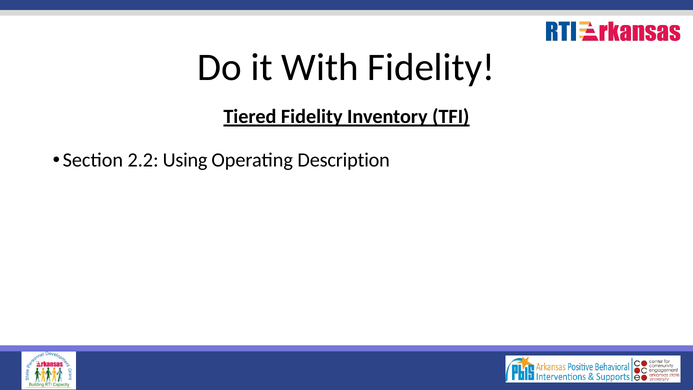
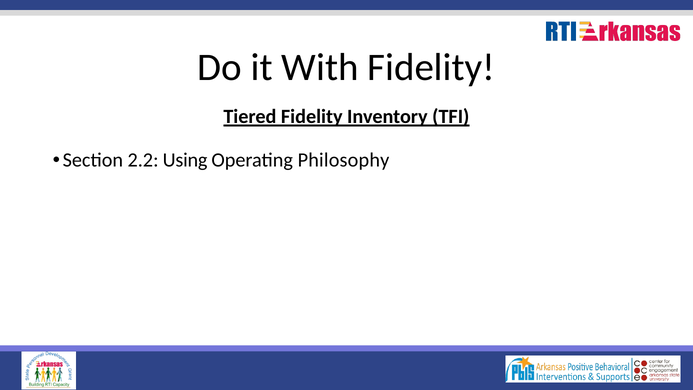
Description: Description -> Philosophy
